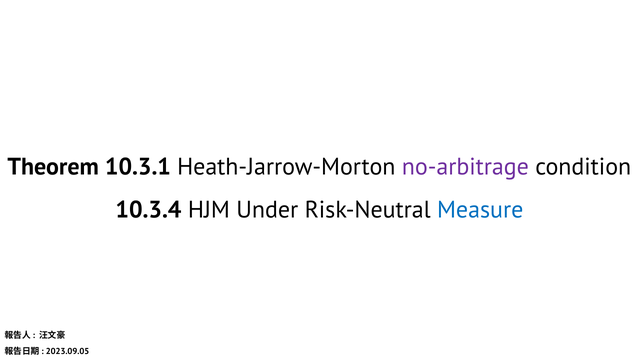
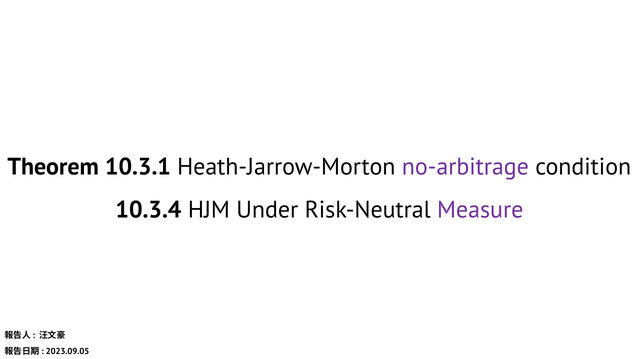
Measure colour: blue -> purple
